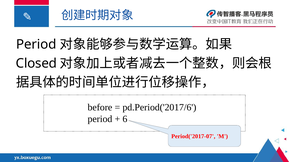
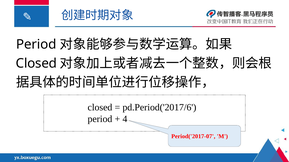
before at (100, 108): before -> closed
6: 6 -> 4
